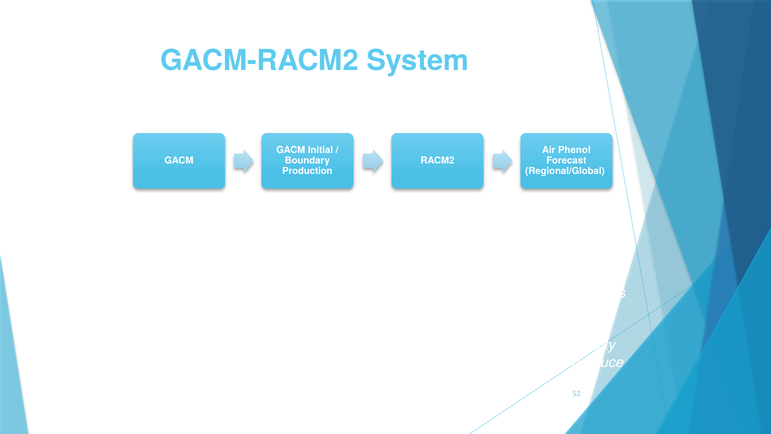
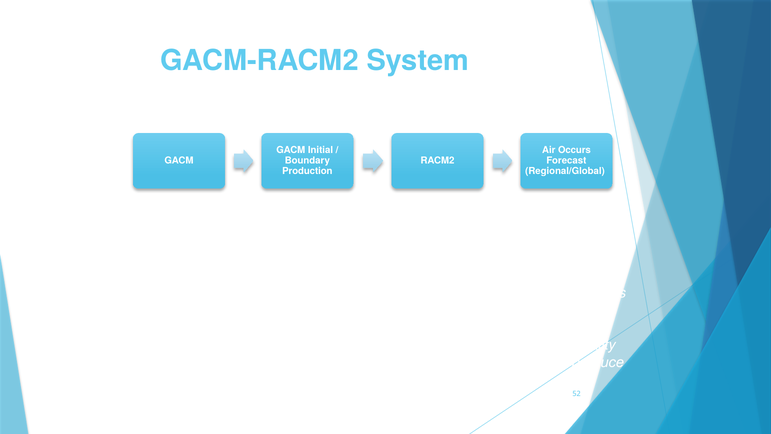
Phenol: Phenol -> Occurs
